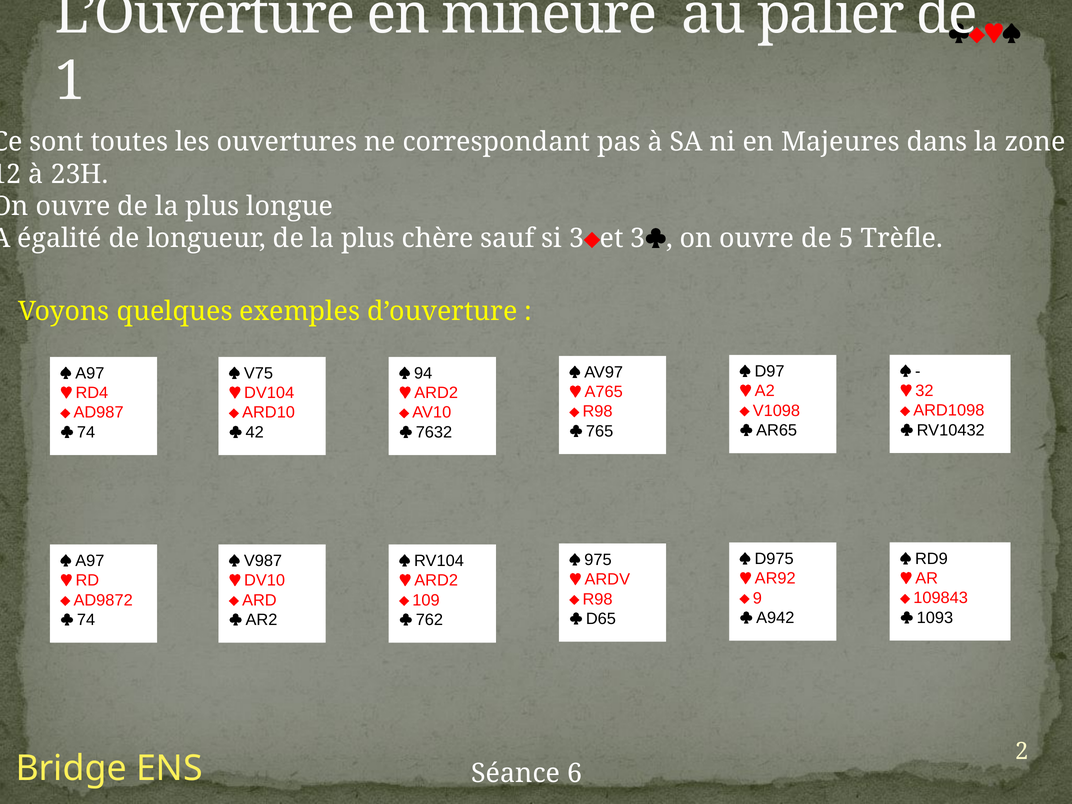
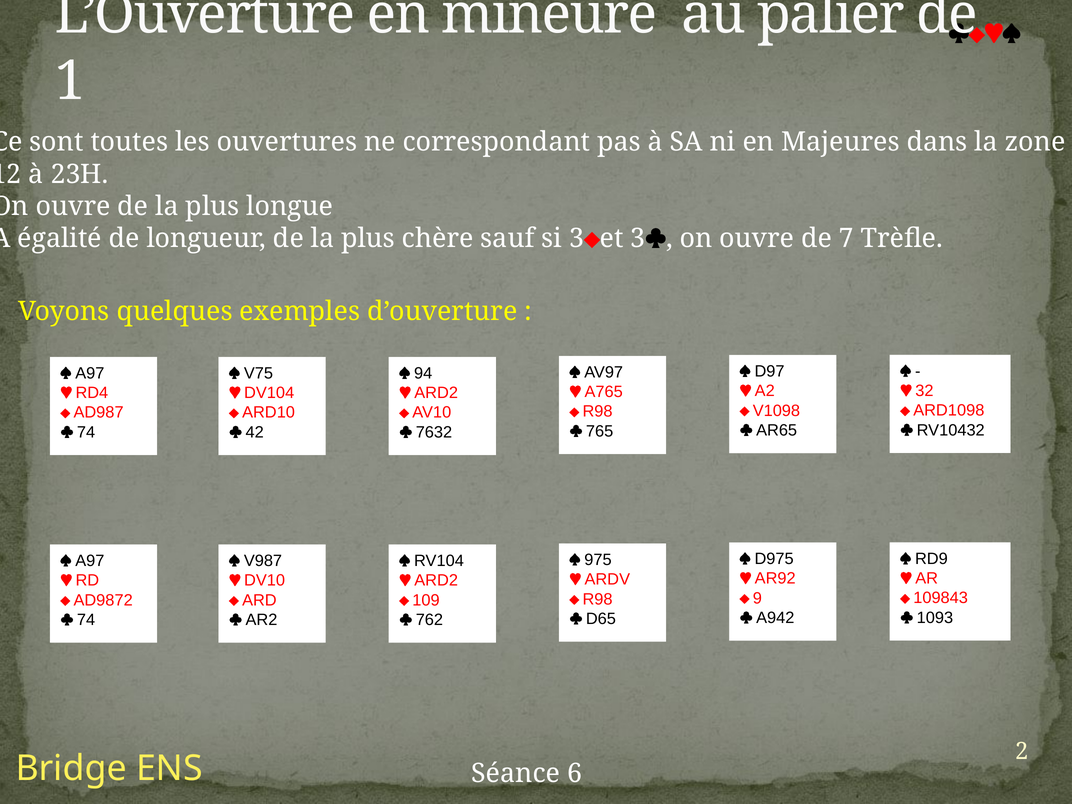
5: 5 -> 7
